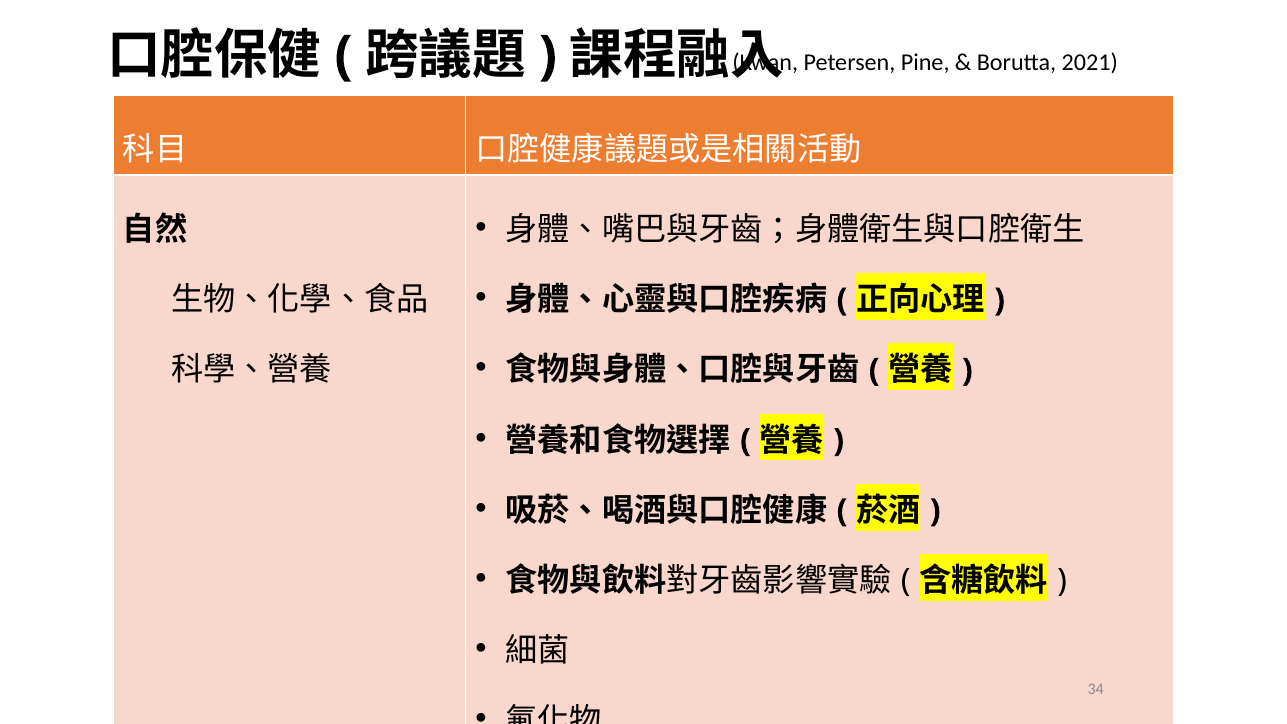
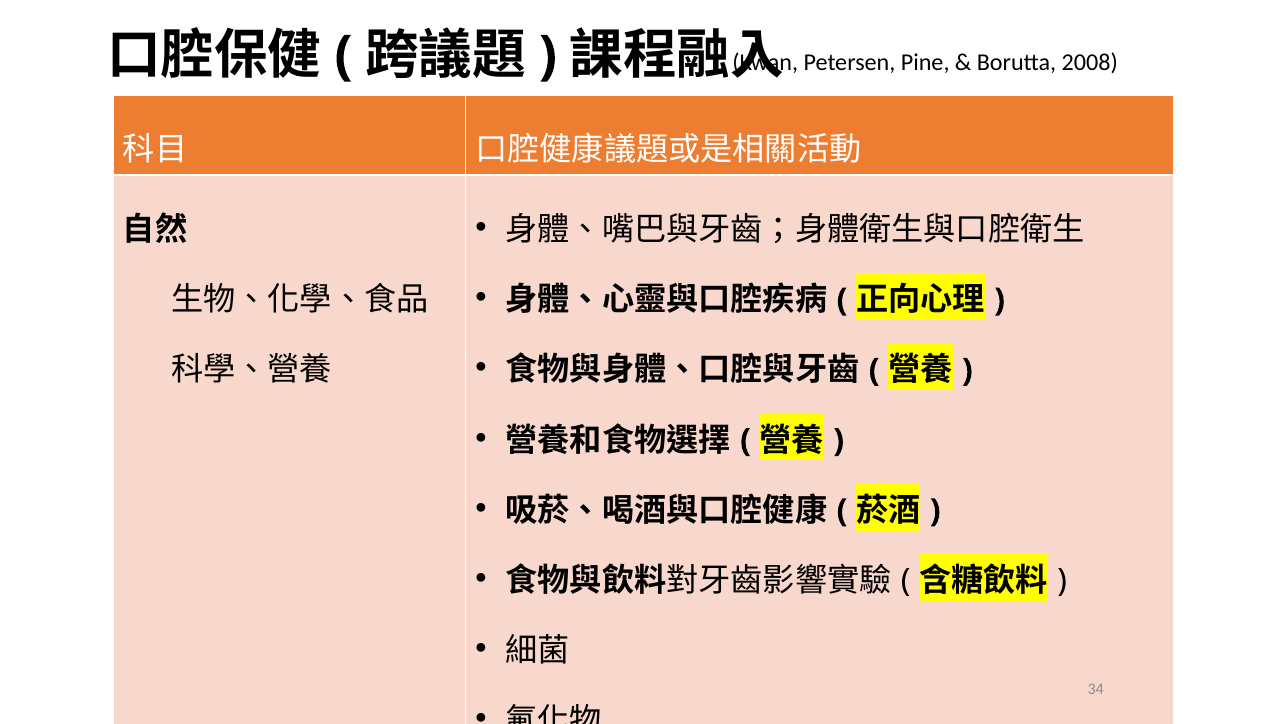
2021: 2021 -> 2008
